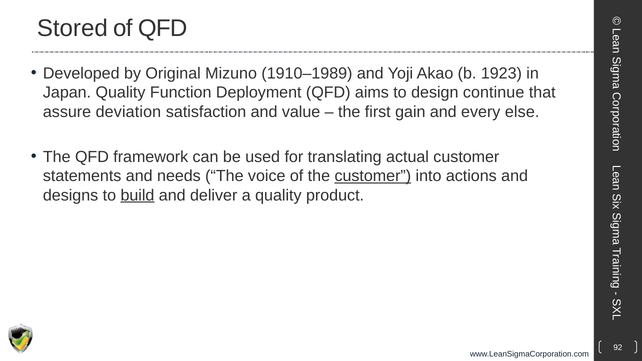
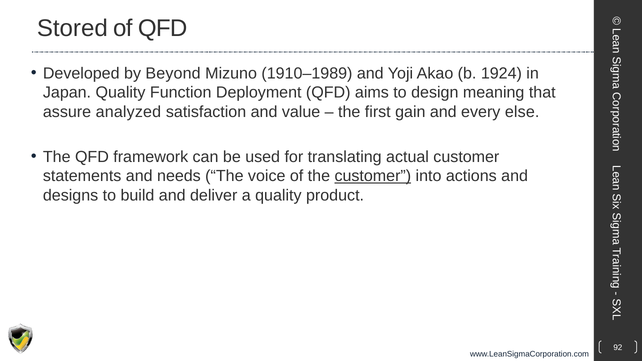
Original: Original -> Beyond
1923: 1923 -> 1924
continue: continue -> meaning
deviation: deviation -> analyzed
build underline: present -> none
